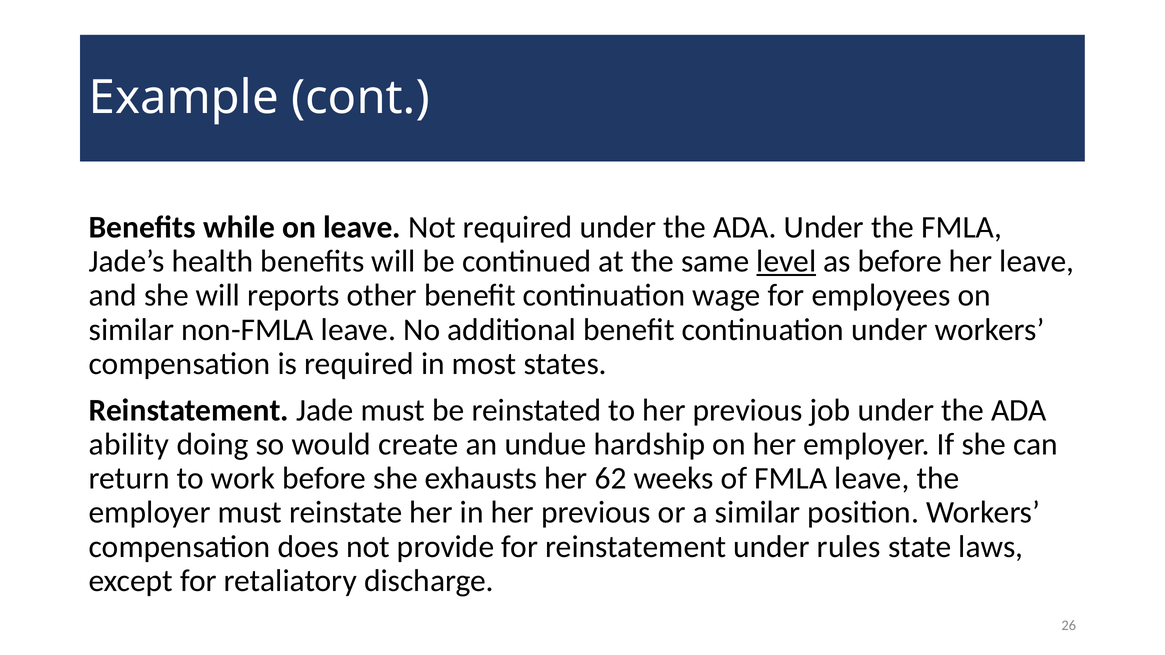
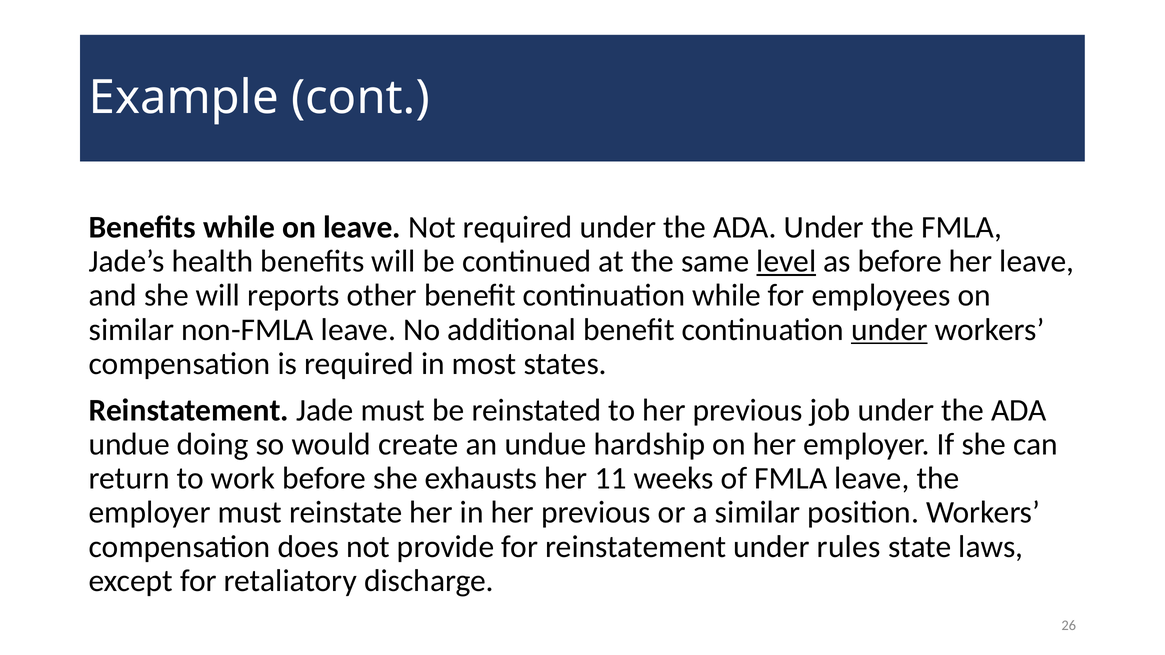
continuation wage: wage -> while
under at (889, 330) underline: none -> present
ability at (129, 444): ability -> undue
62: 62 -> 11
